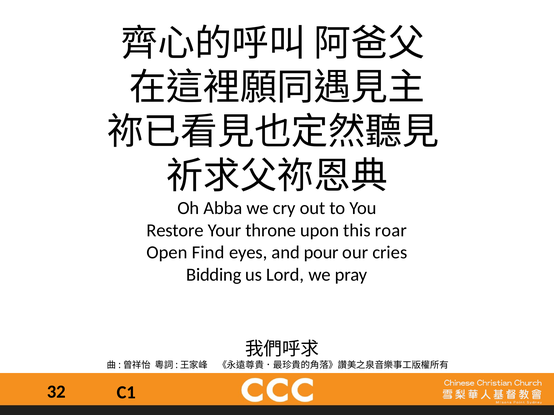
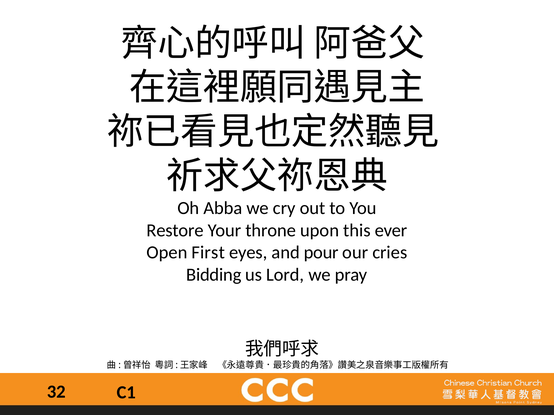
roar: roar -> ever
Find: Find -> First
